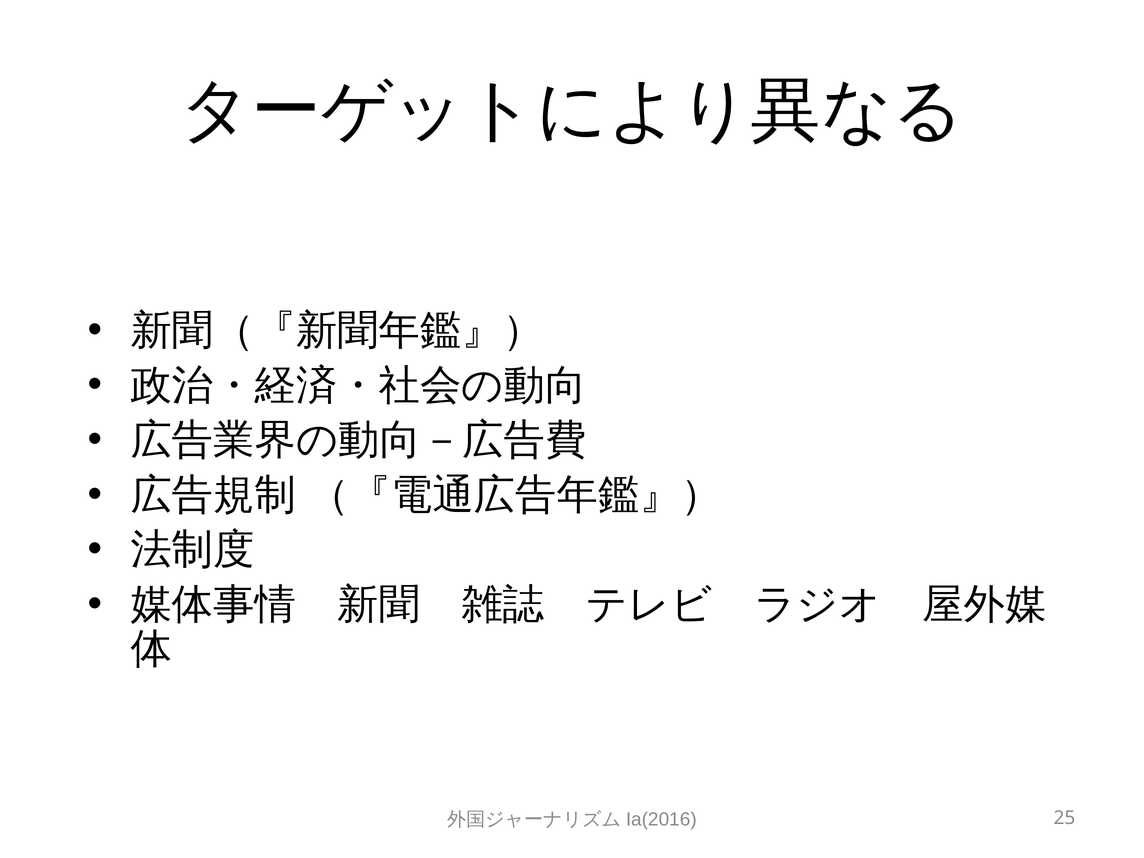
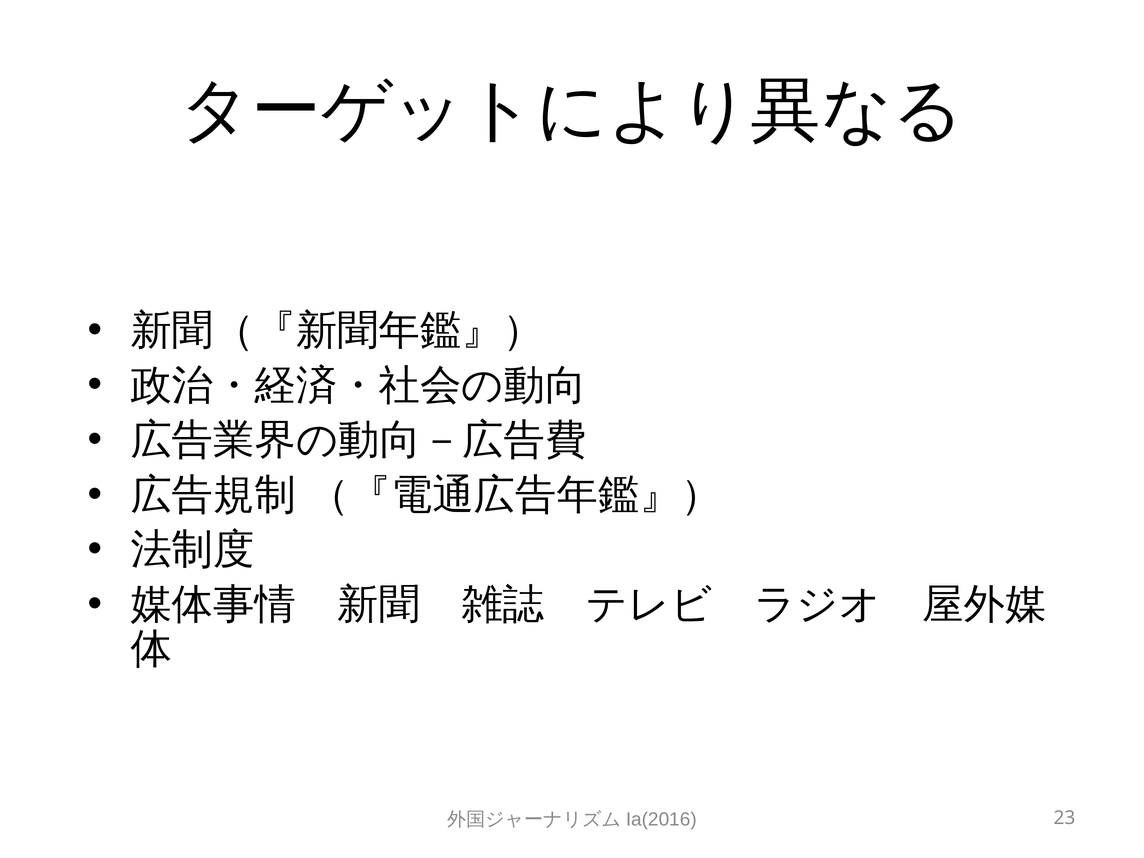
25: 25 -> 23
